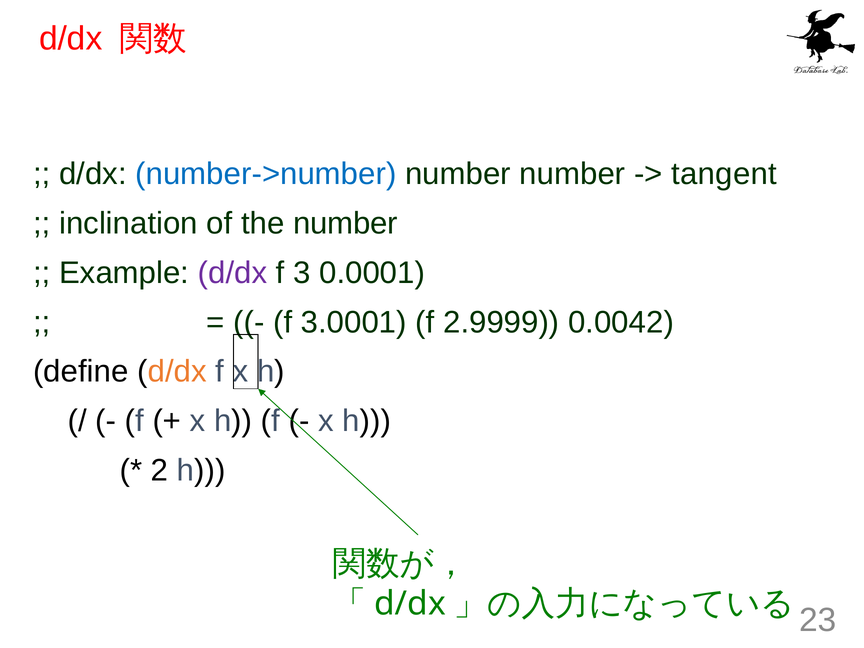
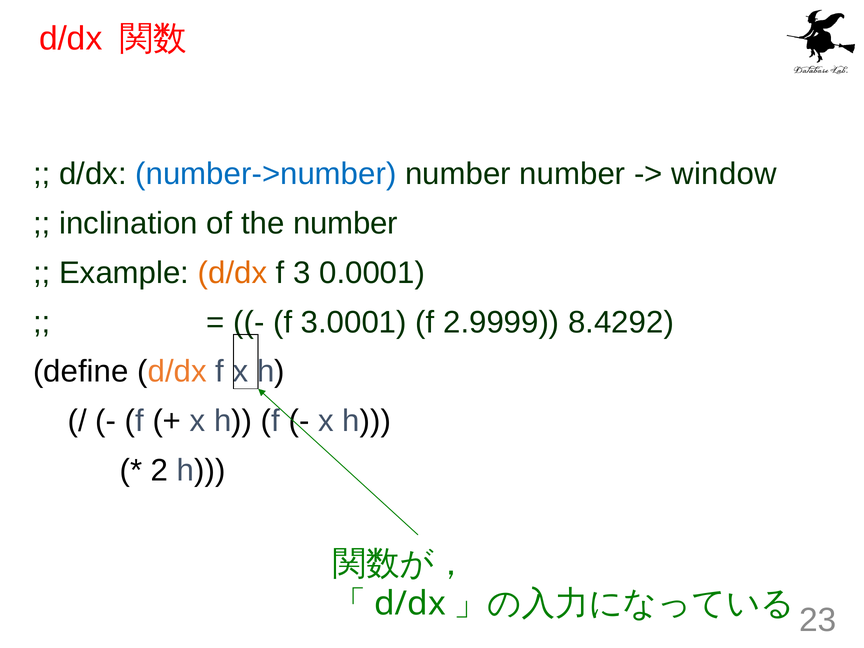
tangent: tangent -> window
d/dx at (232, 273) colour: purple -> orange
0.0042: 0.0042 -> 8.4292
